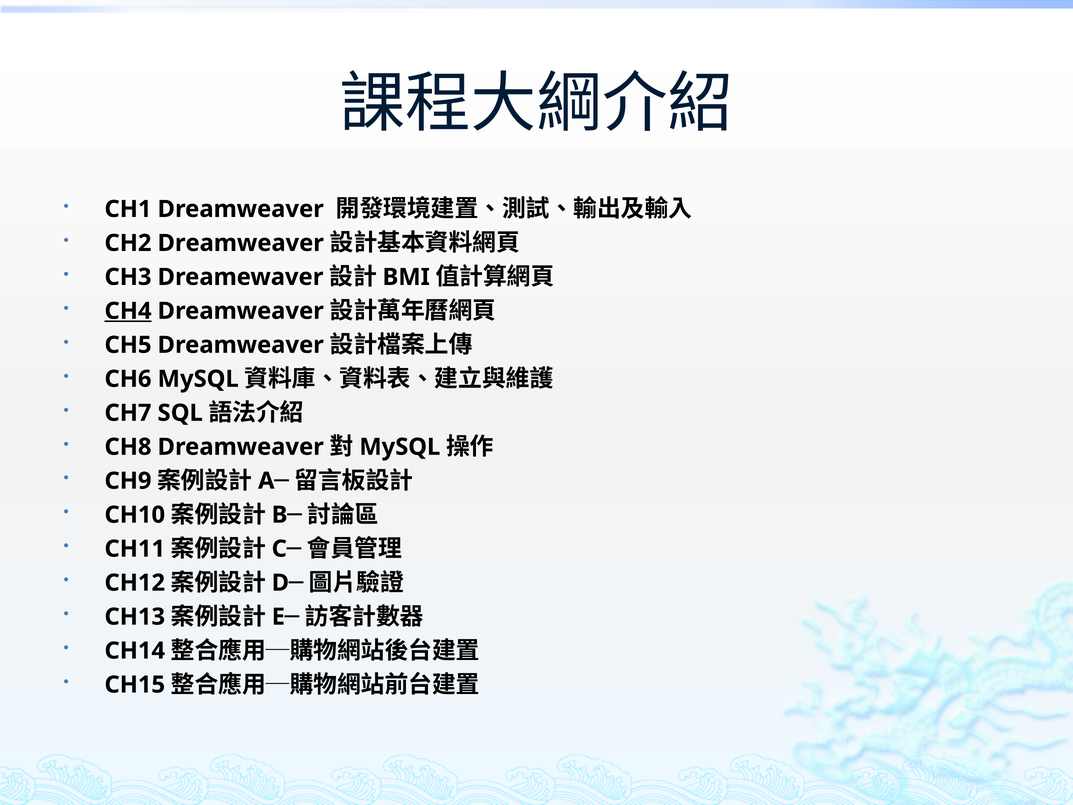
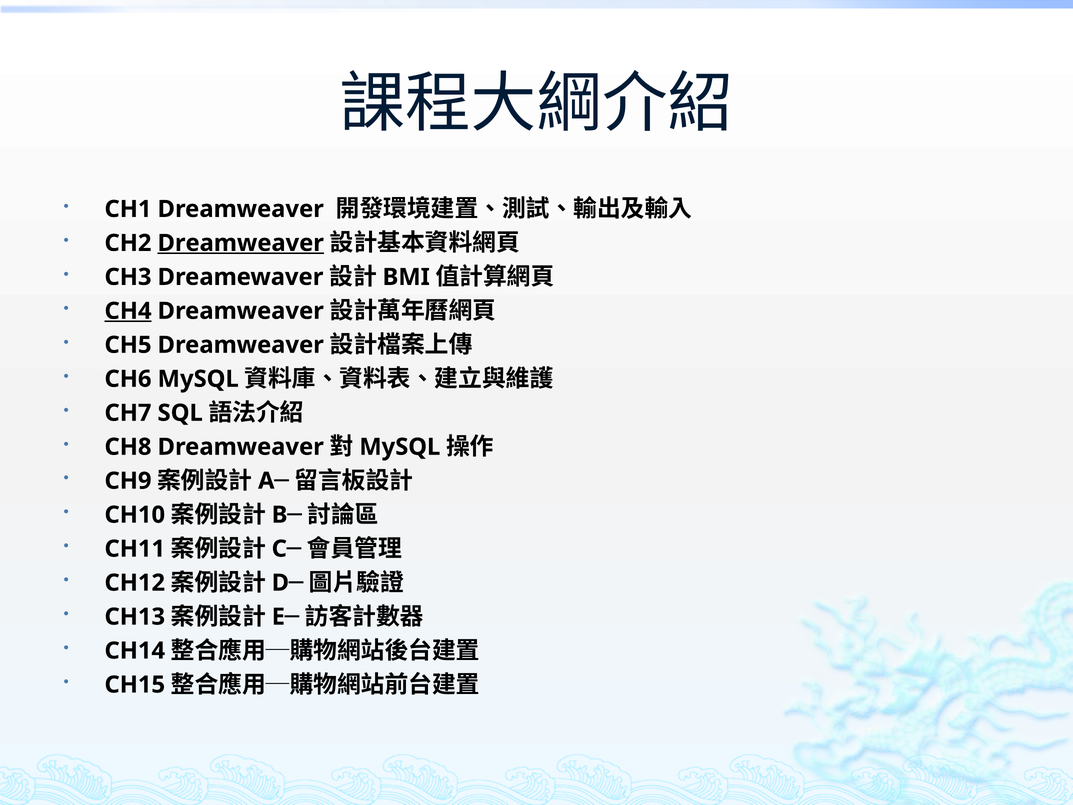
Dreamweaver at (241, 243) underline: none -> present
